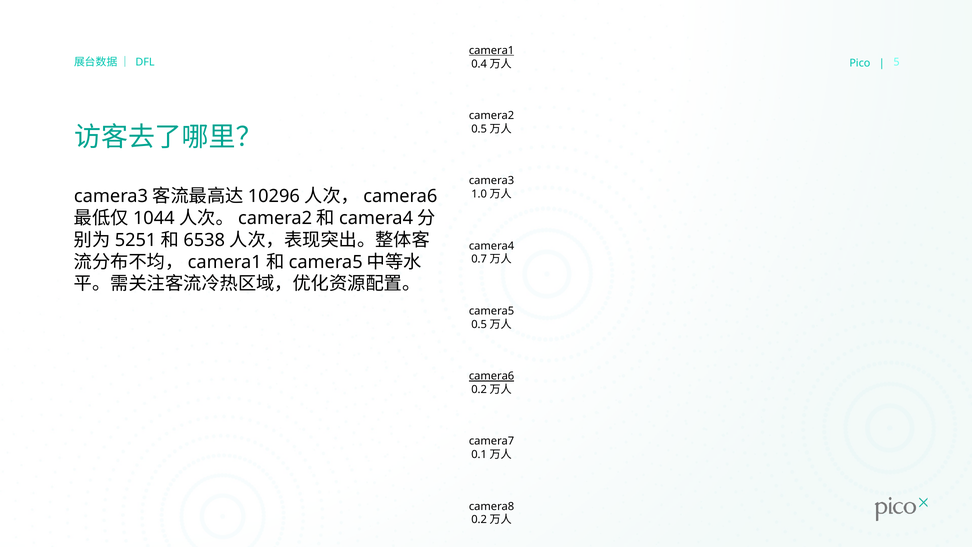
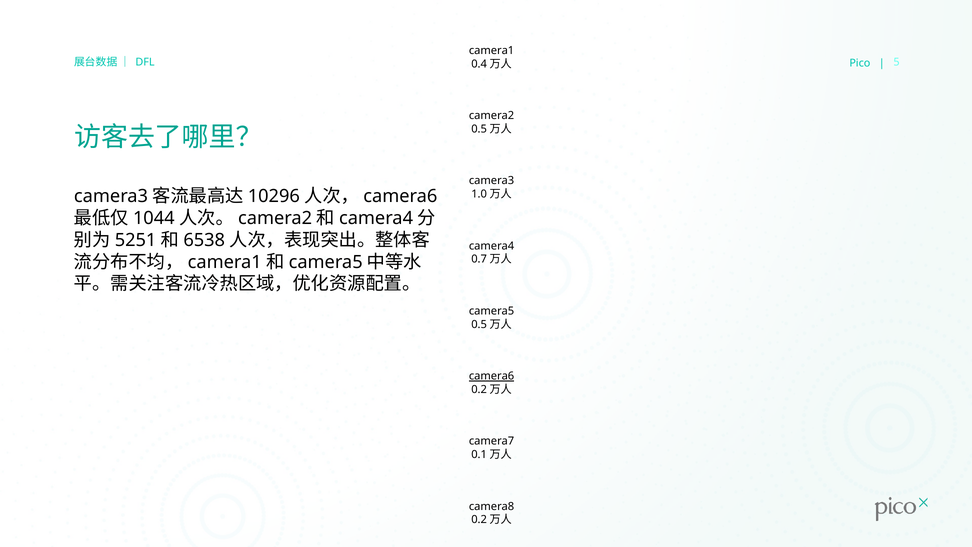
camera1 underline: present -> none
